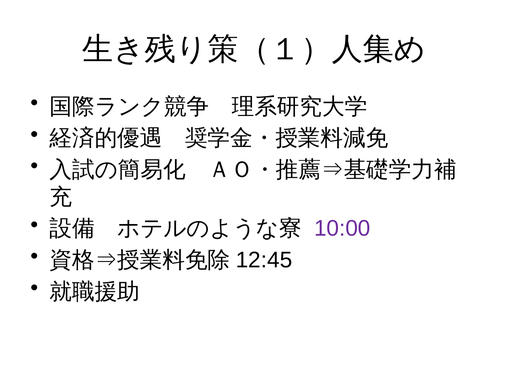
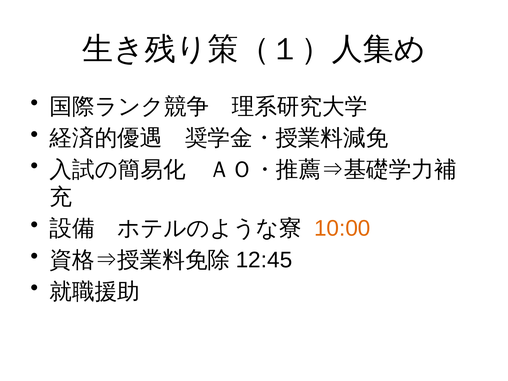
10:00 colour: purple -> orange
